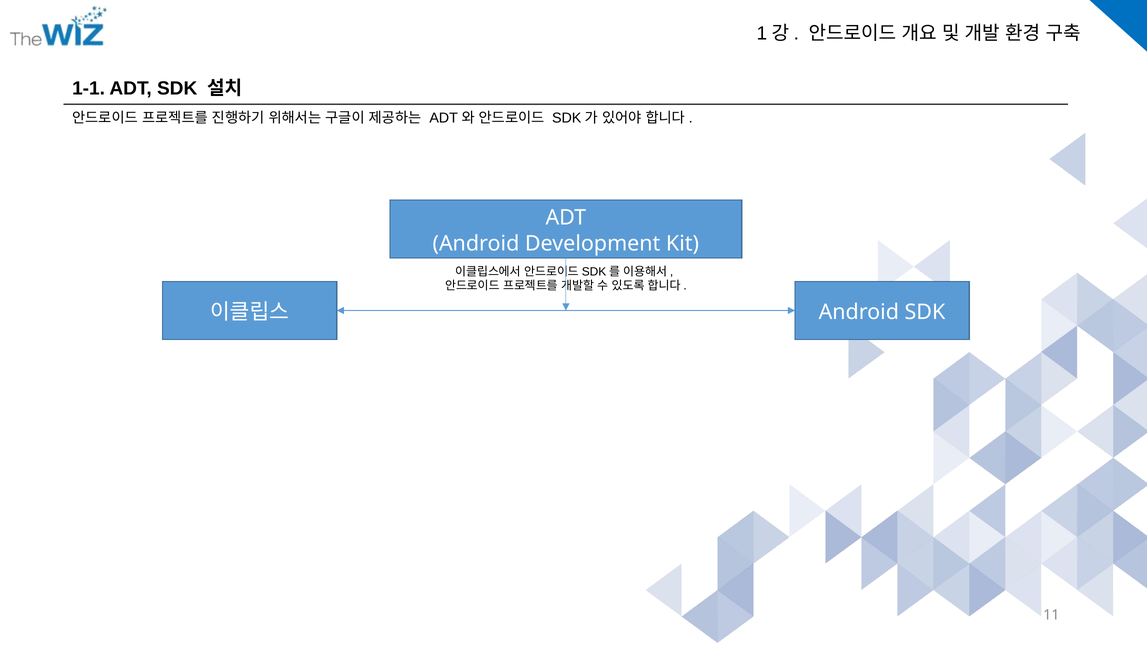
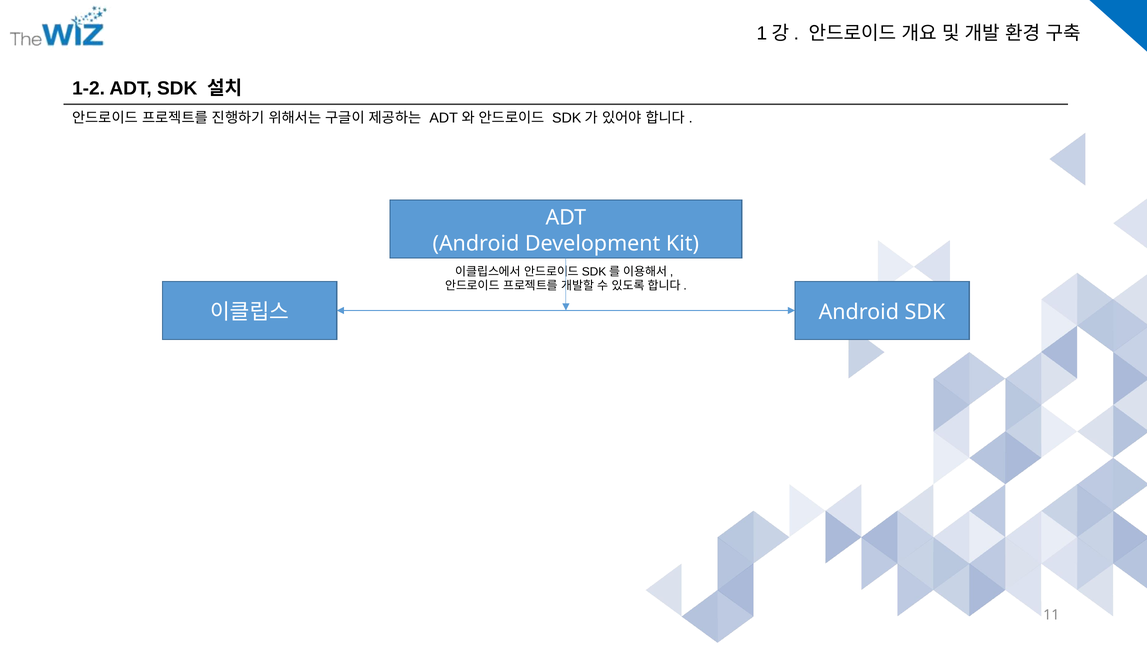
1-1: 1-1 -> 1-2
